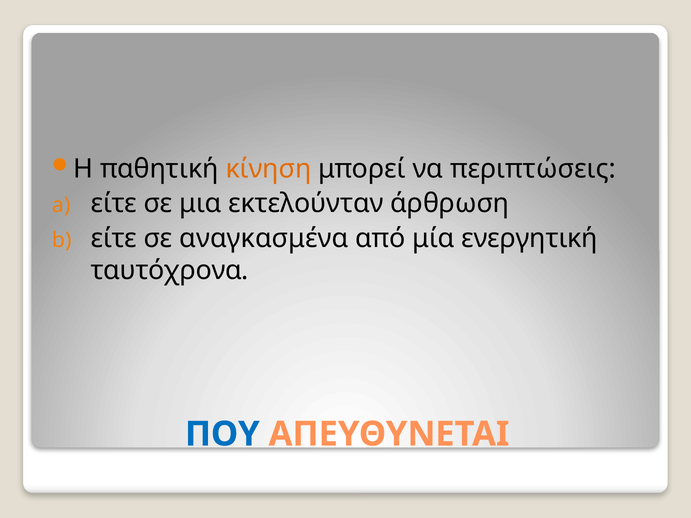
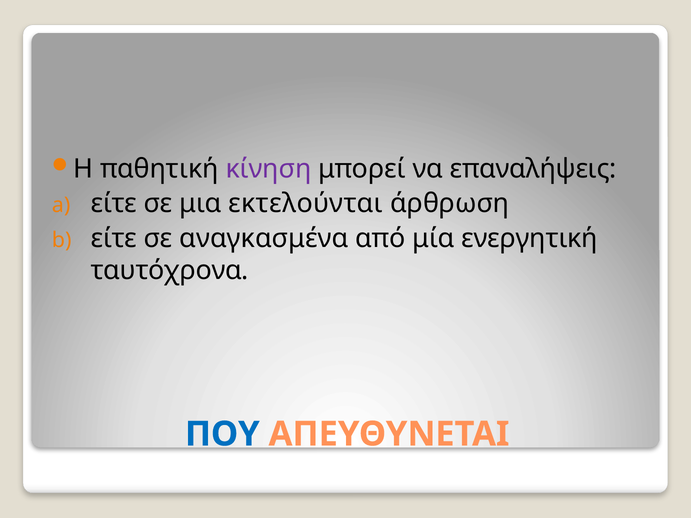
κίνηση colour: orange -> purple
περιπτώσεις: περιπτώσεις -> επαναλήψεις
εκτελούνταν: εκτελούνταν -> εκτελούνται
